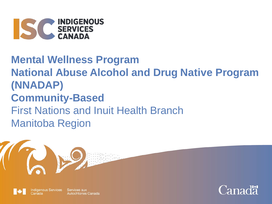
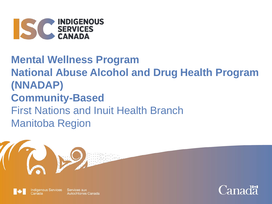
Drug Native: Native -> Health
